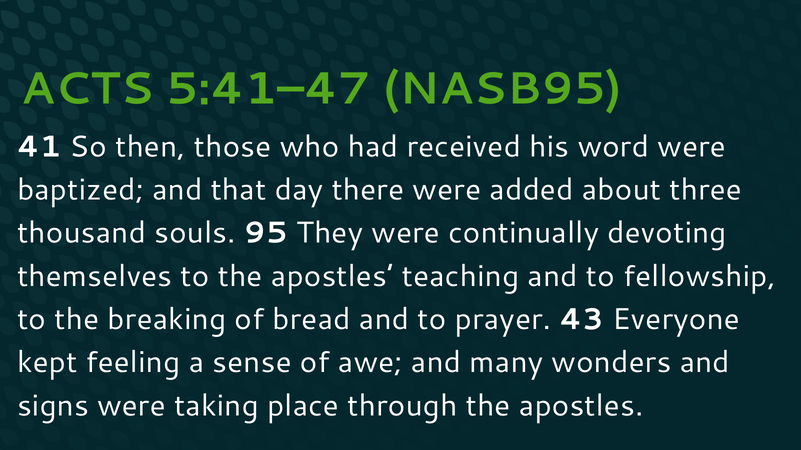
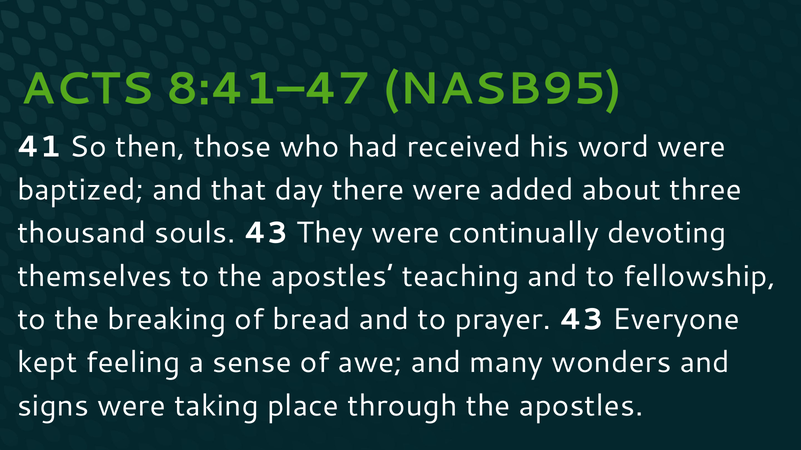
5:41–47: 5:41–47 -> 8:41–47
souls 95: 95 -> 43
